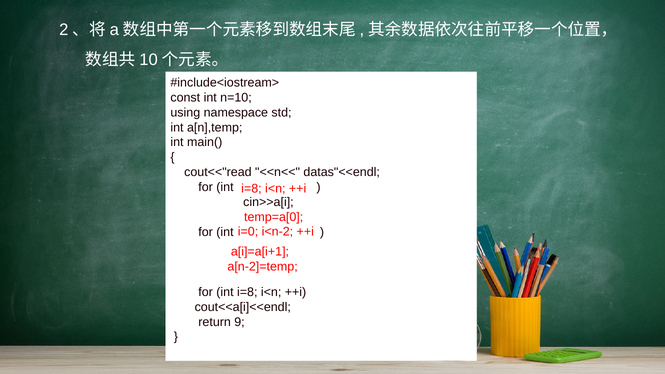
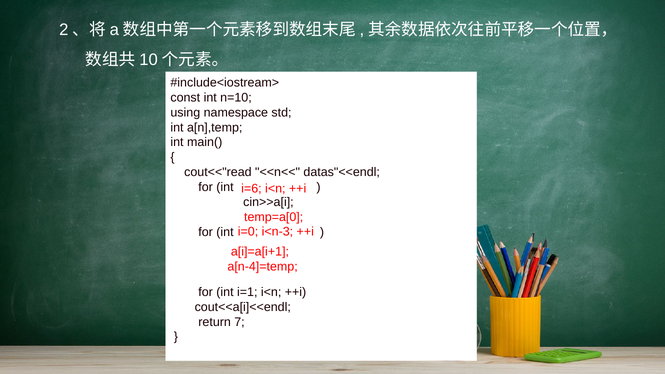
i=8 at (251, 189): i=8 -> i=6
i<n-2: i<n-2 -> i<n-3
a[n-2]=temp: a[n-2]=temp -> a[n-4]=temp
int i=8: i=8 -> i=1
9: 9 -> 7
